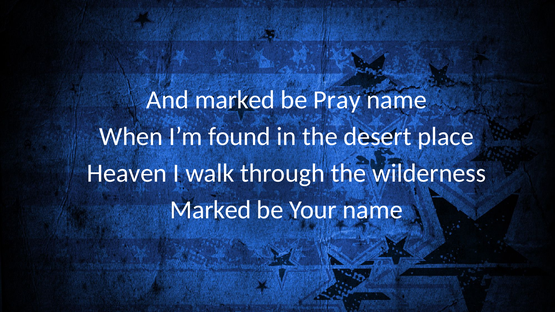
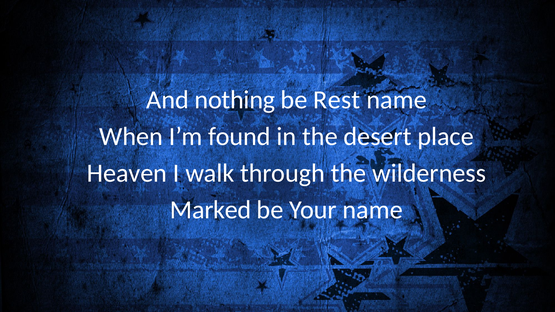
And marked: marked -> nothing
Pray: Pray -> Rest
